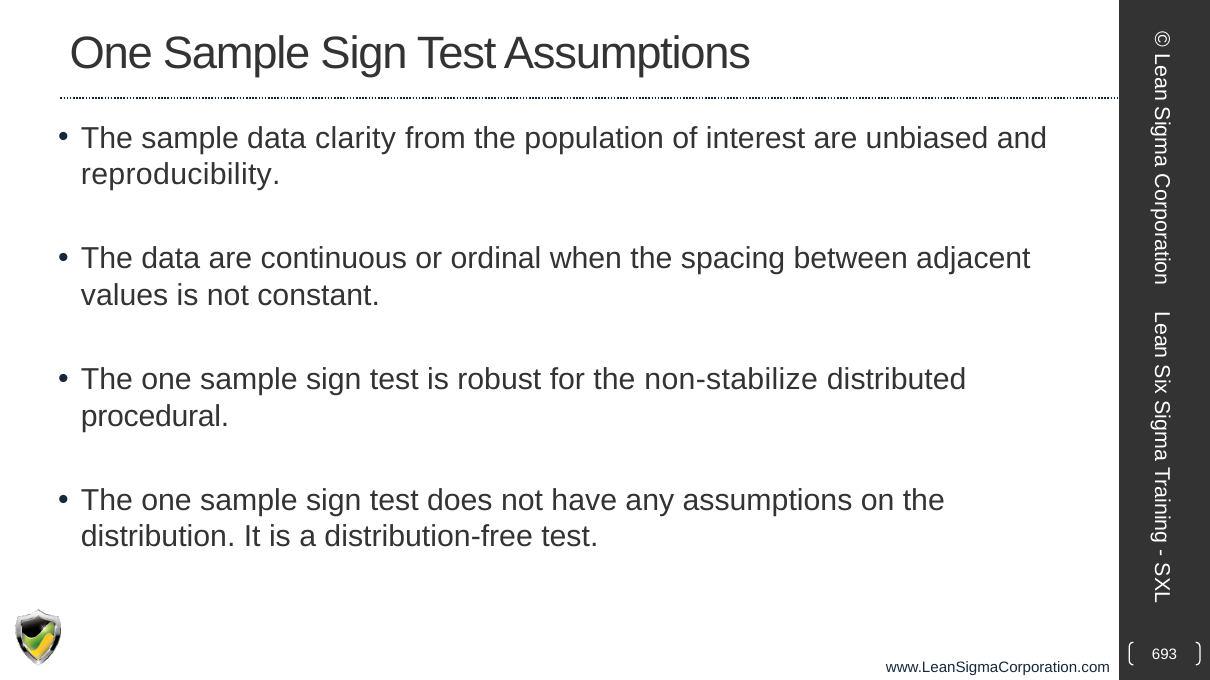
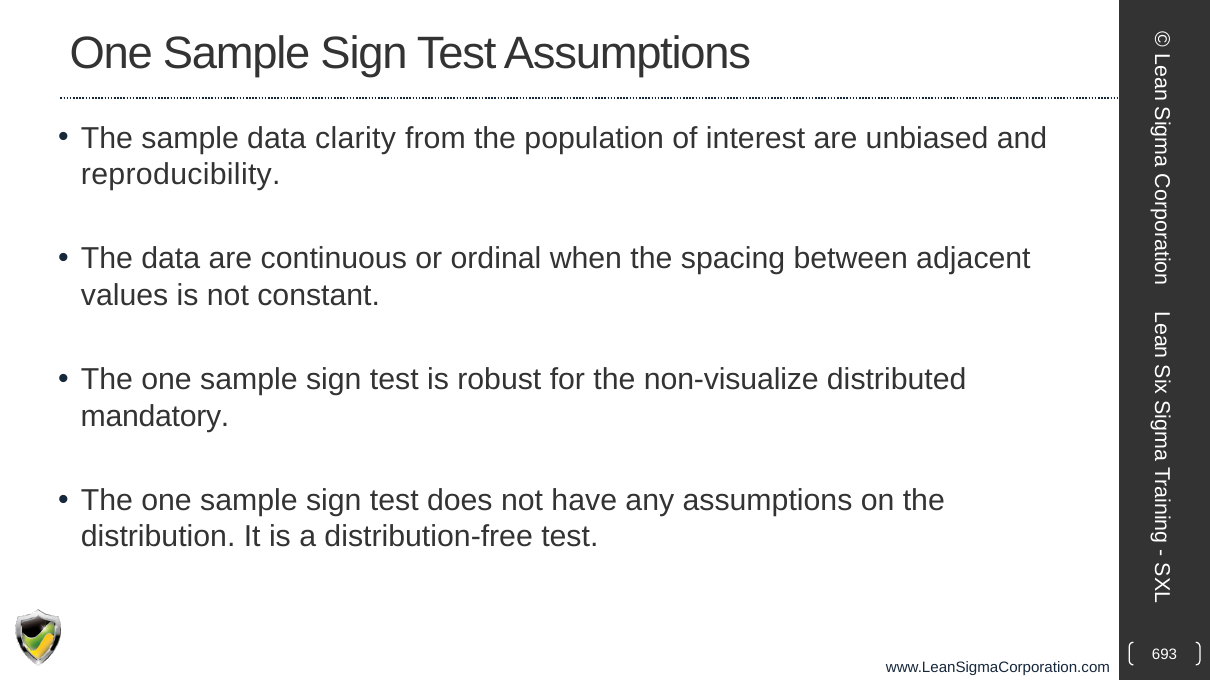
non-stabilize: non-stabilize -> non-visualize
procedural: procedural -> mandatory
